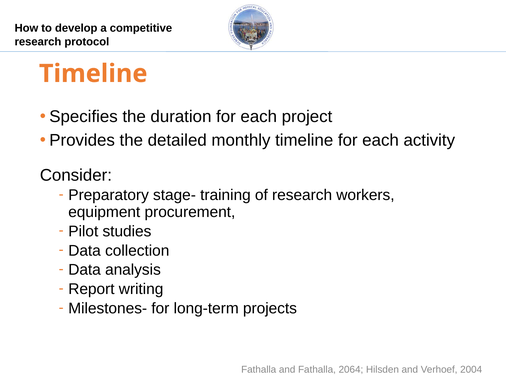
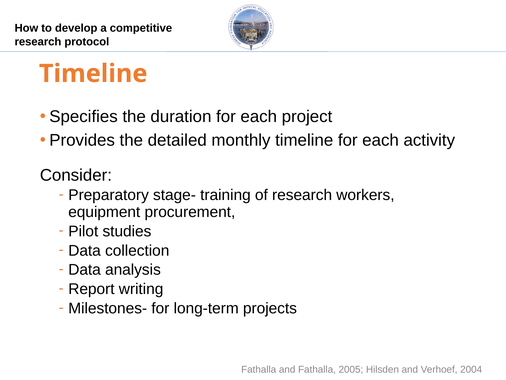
2064: 2064 -> 2005
